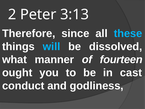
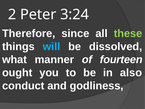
3:13: 3:13 -> 3:24
these colour: light blue -> light green
cast: cast -> also
